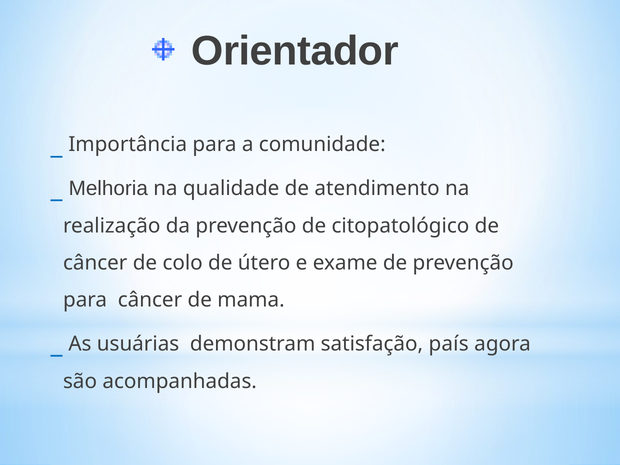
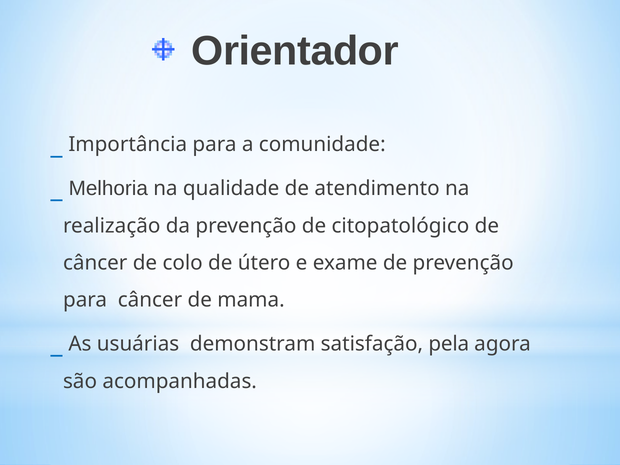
país: país -> pela
